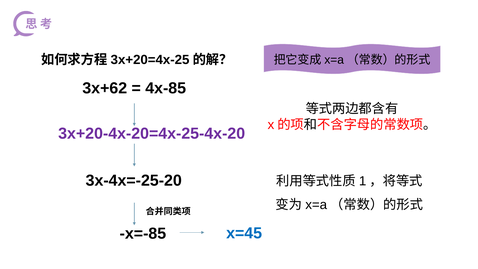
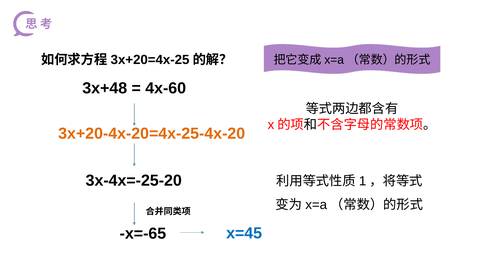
3x+62: 3x+62 -> 3x+48
4x-85: 4x-85 -> 4x-60
3x+20-4x-20=4x-25-4x-20 colour: purple -> orange
x=-85: x=-85 -> x=-65
